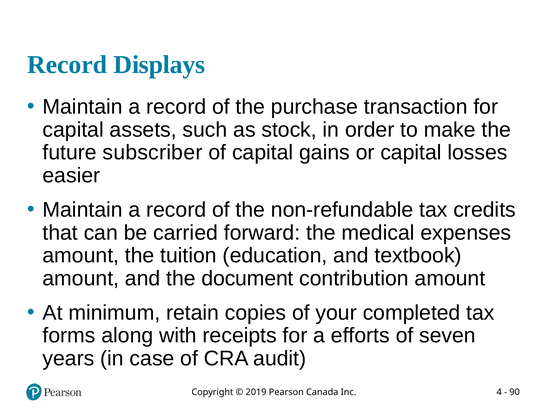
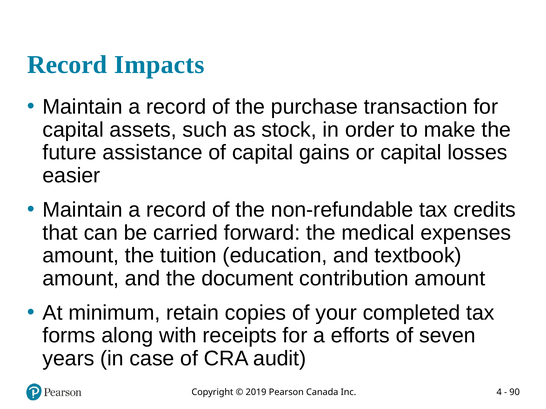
Displays: Displays -> Impacts
subscriber: subscriber -> assistance
